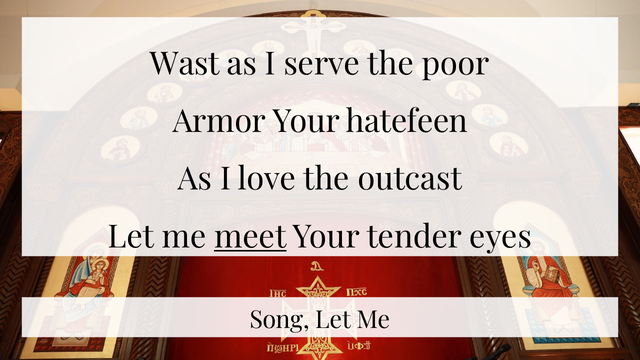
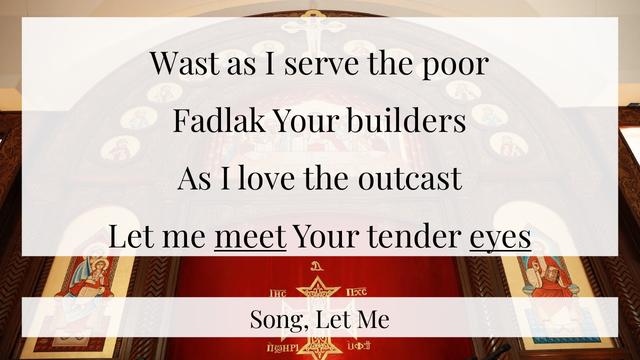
Armor: Armor -> Fadlak
hatefeen: hatefeen -> builders
eyes underline: none -> present
